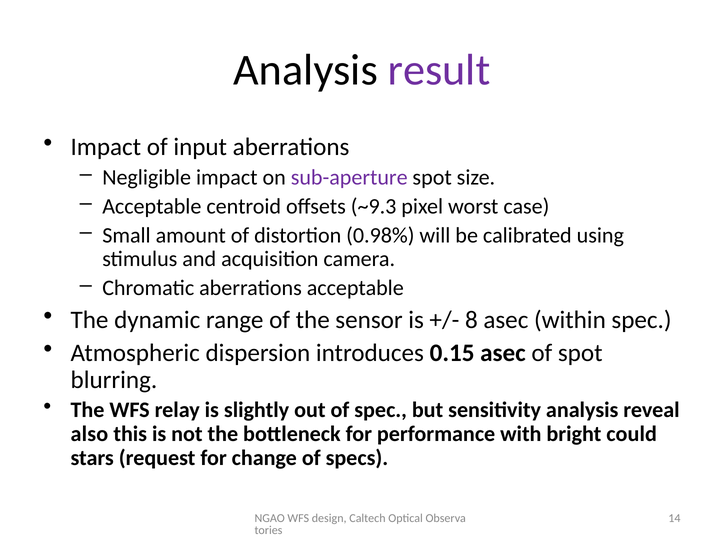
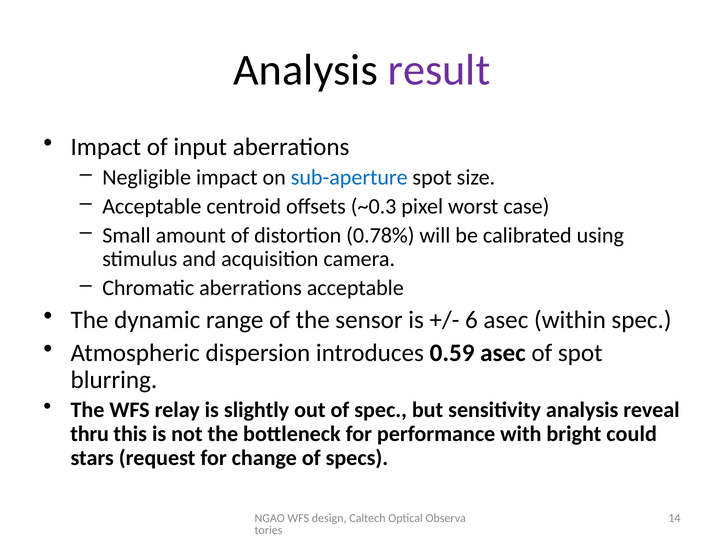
sub-aperture colour: purple -> blue
~9.3: ~9.3 -> ~0.3
0.98%: 0.98% -> 0.78%
8: 8 -> 6
0.15: 0.15 -> 0.59
also: also -> thru
